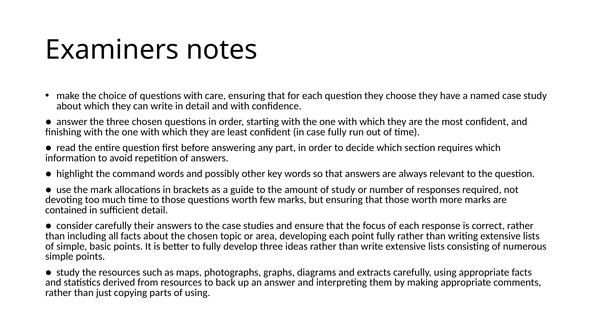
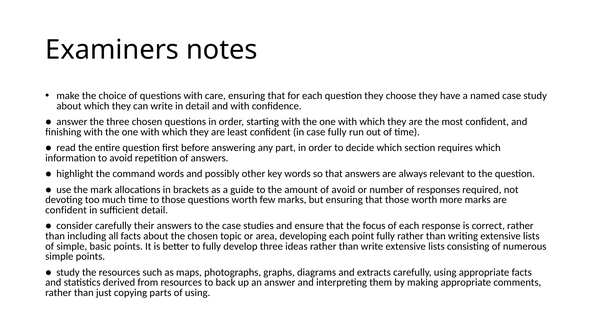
of study: study -> avoid
contained at (66, 210): contained -> confident
